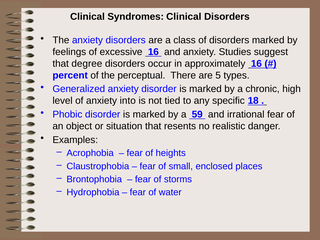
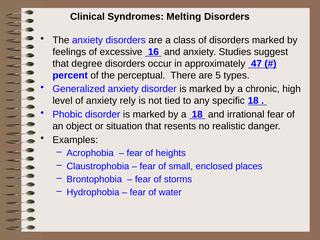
Syndromes Clinical: Clinical -> Melting
approximately 16: 16 -> 47
into: into -> rely
a 59: 59 -> 18
